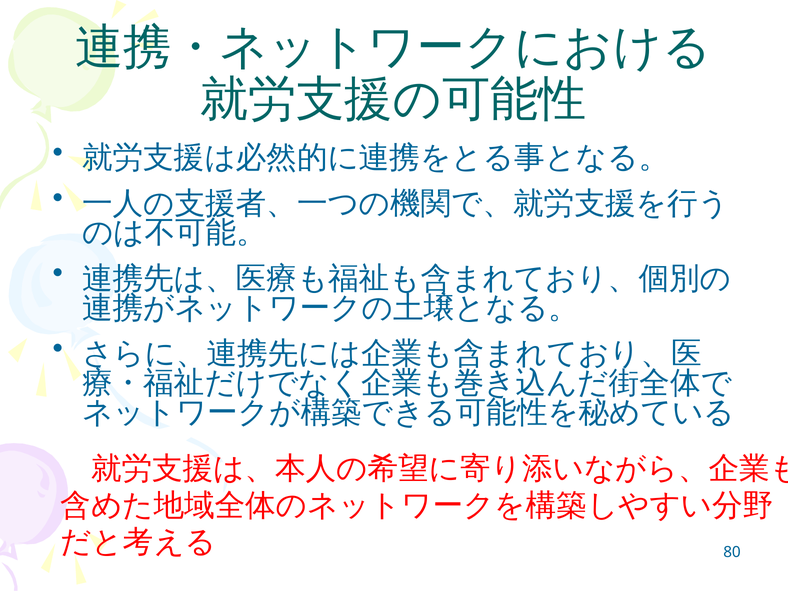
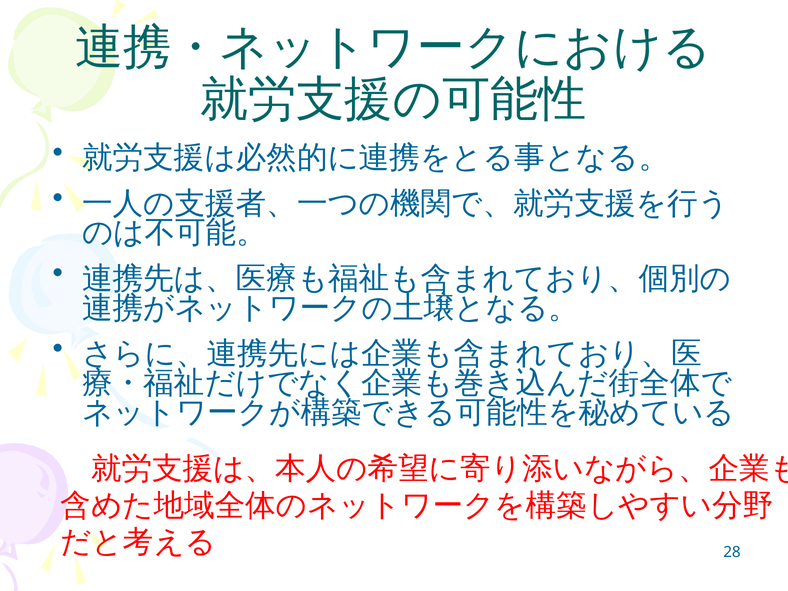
80: 80 -> 28
